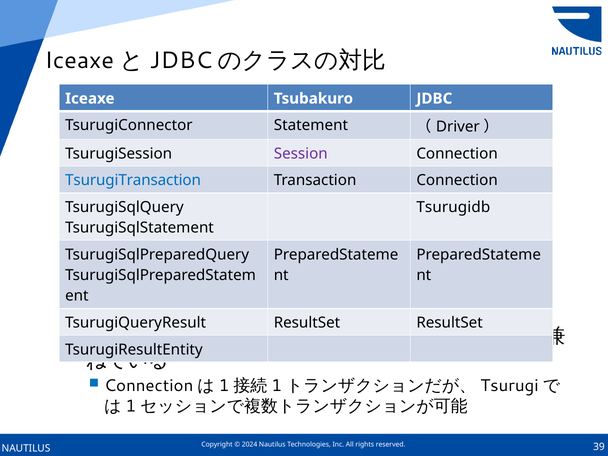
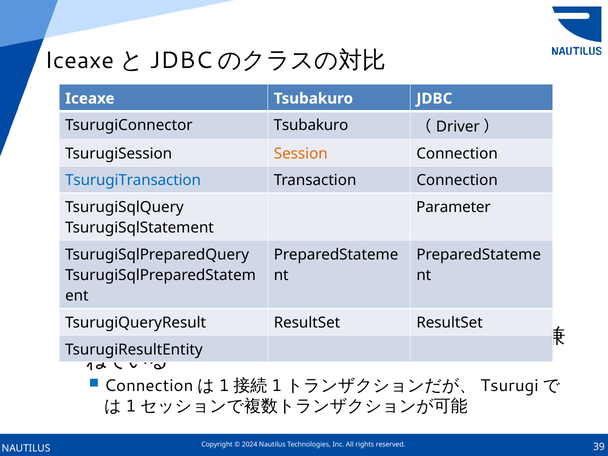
TsurugiConnector Statement: Statement -> Tsubakuro
Session colour: purple -> orange
Tsurugidb: Tsurugidb -> Parameter
